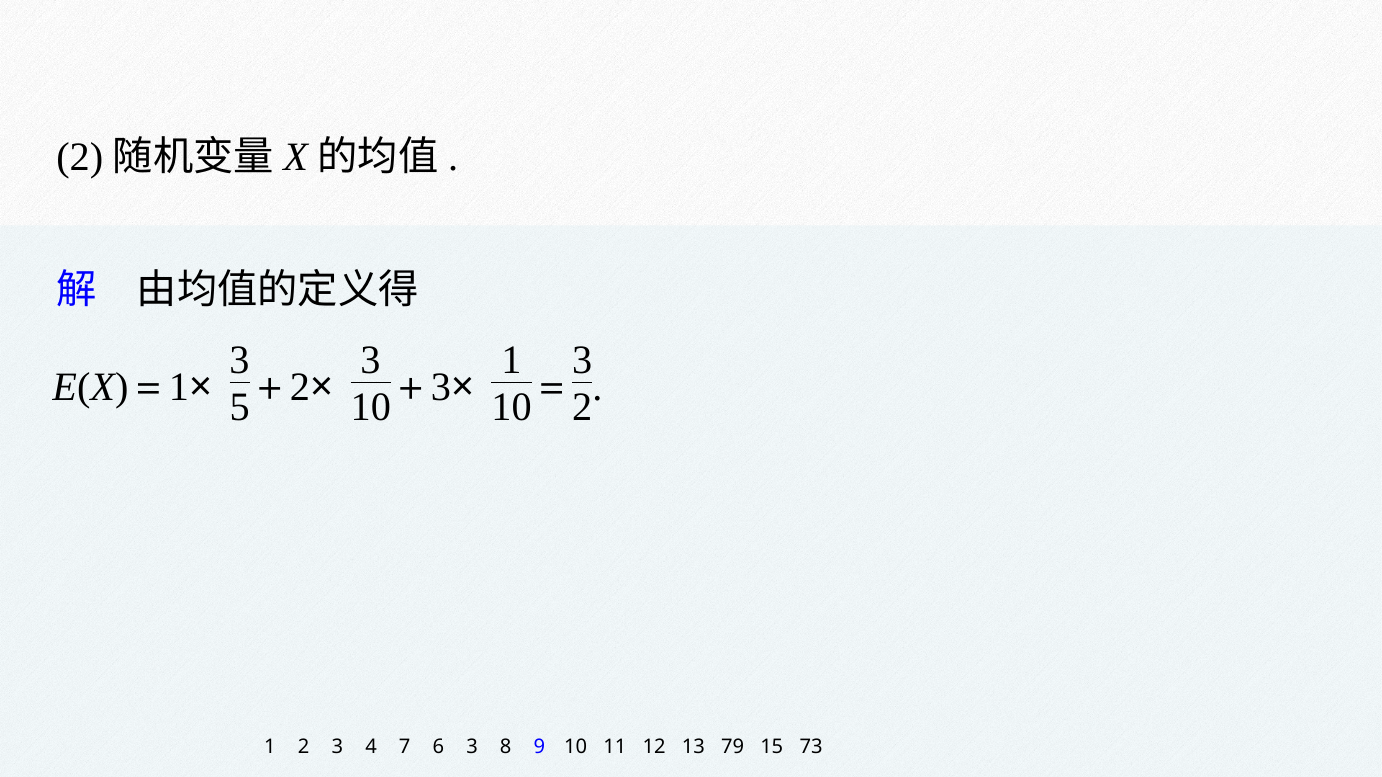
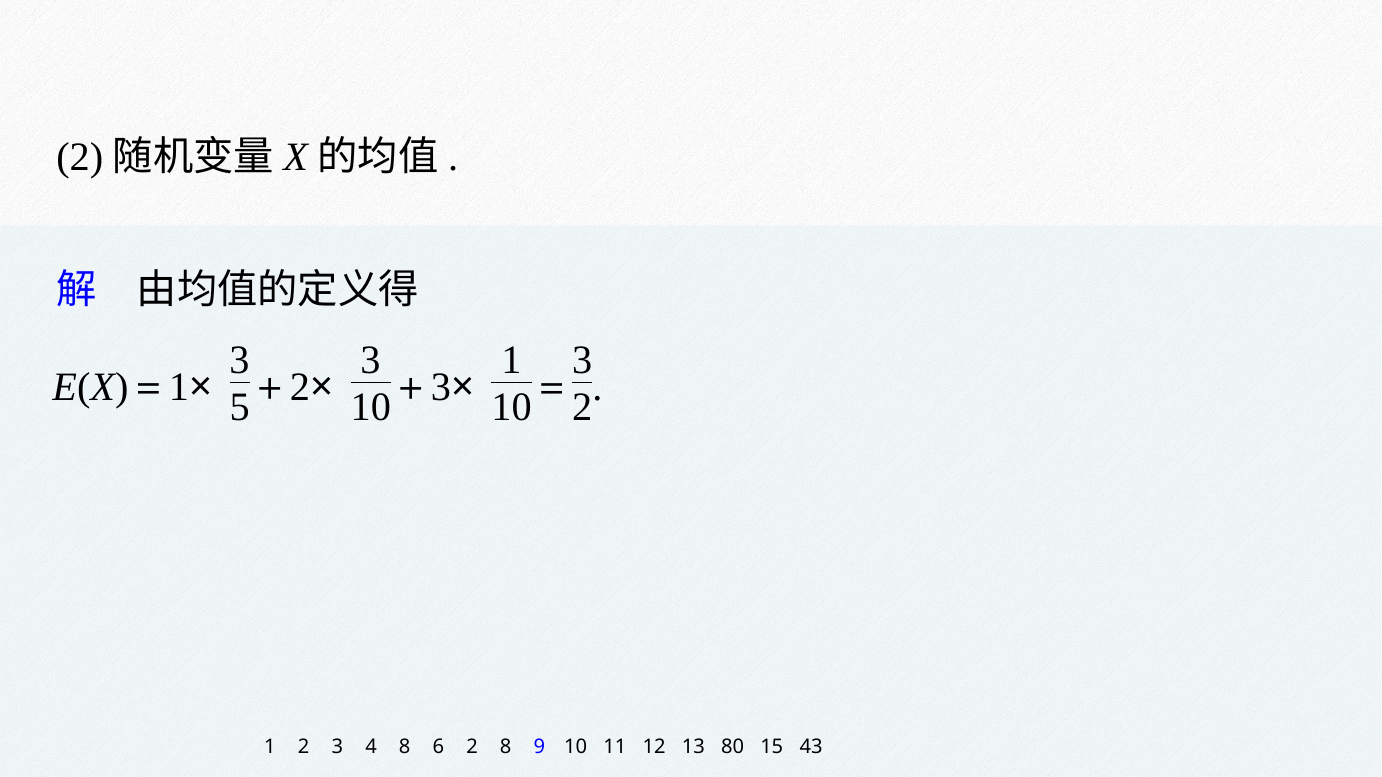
4 7: 7 -> 8
6 3: 3 -> 2
79: 79 -> 80
73: 73 -> 43
